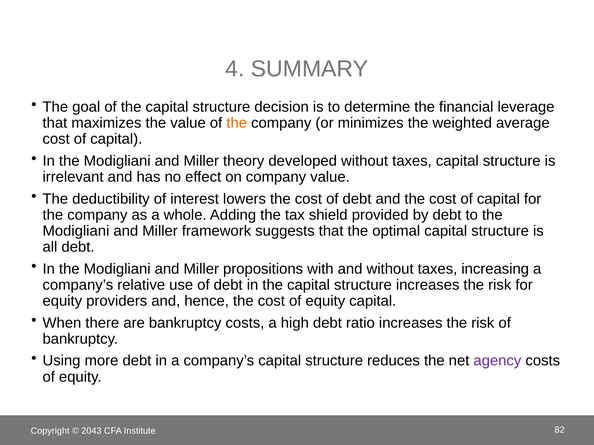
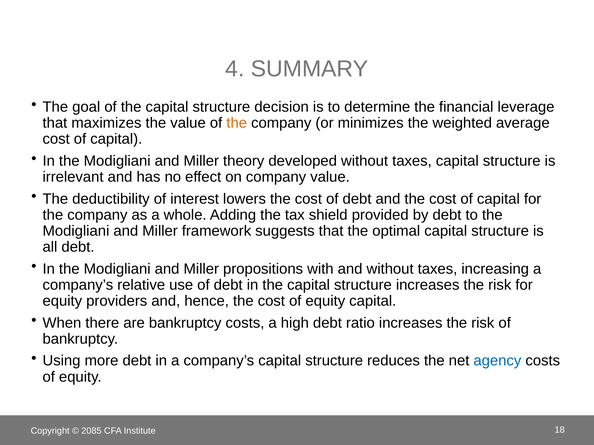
agency colour: purple -> blue
2043: 2043 -> 2085
82: 82 -> 18
